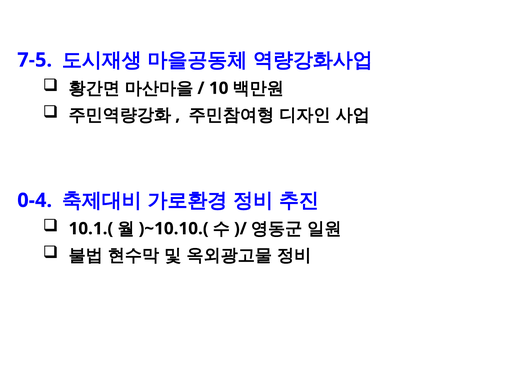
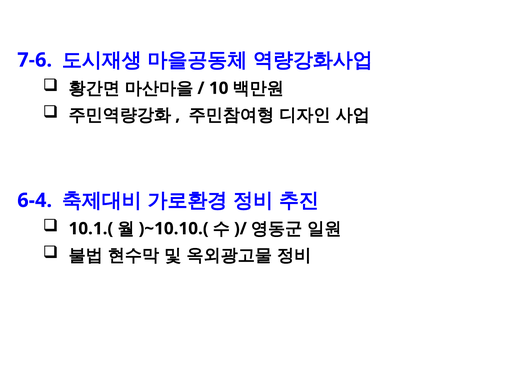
7-5: 7-5 -> 7-6
0-4: 0-4 -> 6-4
